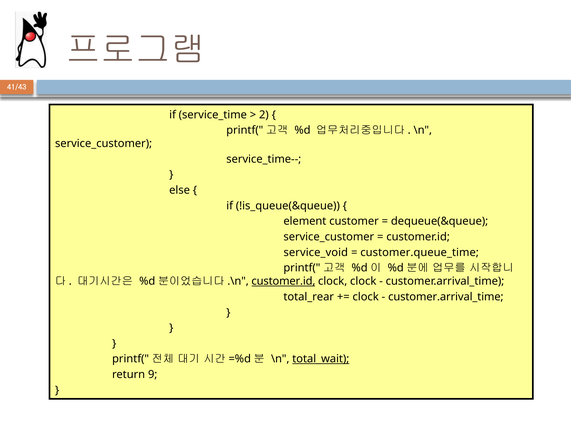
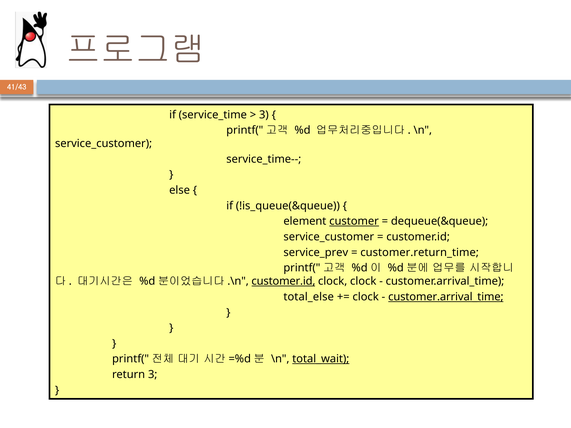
2 at (264, 115): 2 -> 3
customer underline: none -> present
service_void: service_void -> service_prev
customer.queue_time: customer.queue_time -> customer.return_time
total_rear: total_rear -> total_else
customer.arrival_time at (446, 297) underline: none -> present
return 9: 9 -> 3
